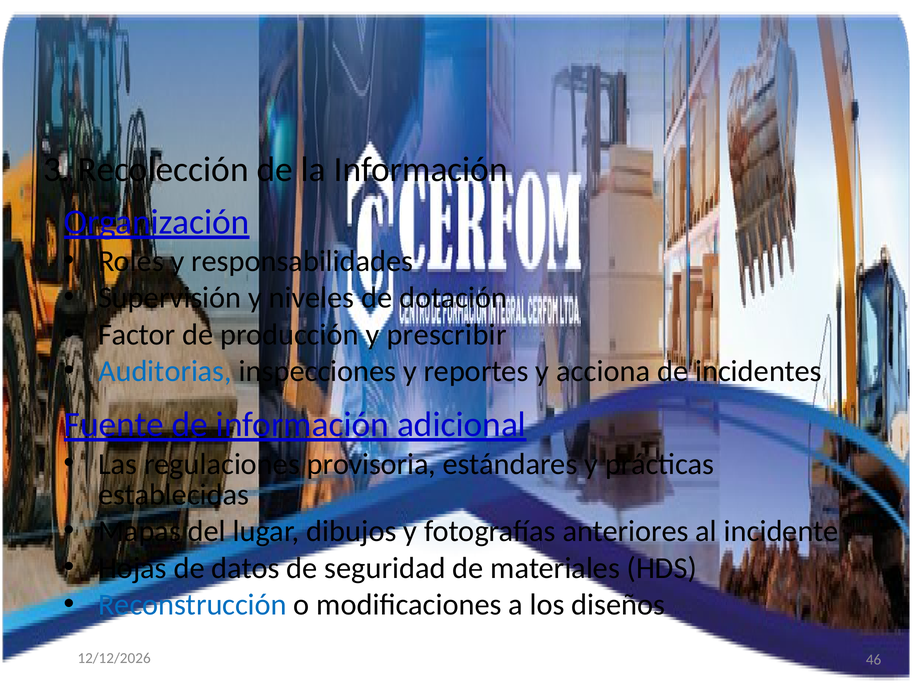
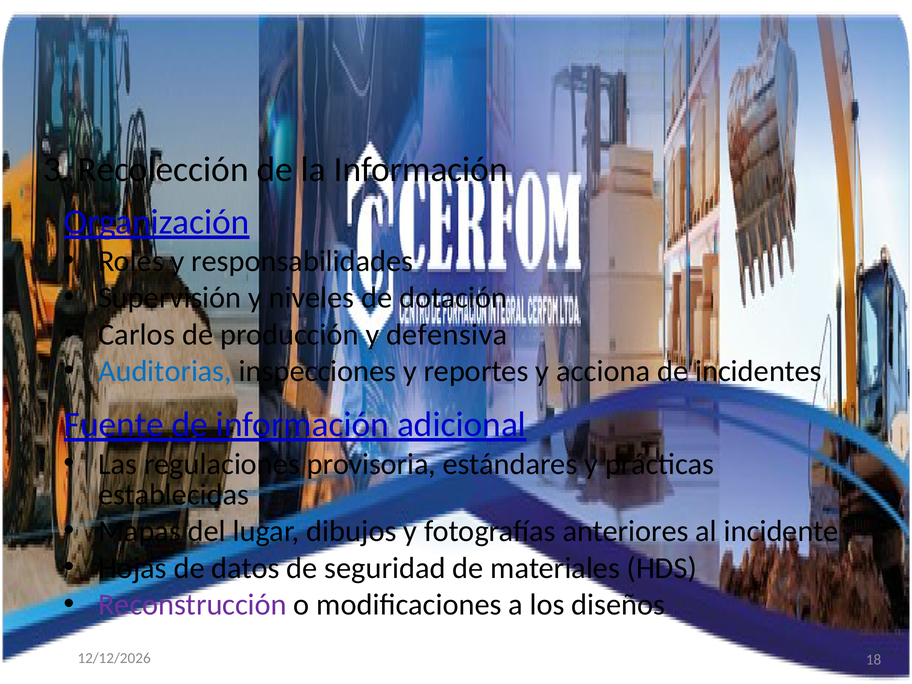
Factor: Factor -> Carlos
prescribir: prescribir -> defensiva
Reconstrucción colour: blue -> purple
46: 46 -> 18
